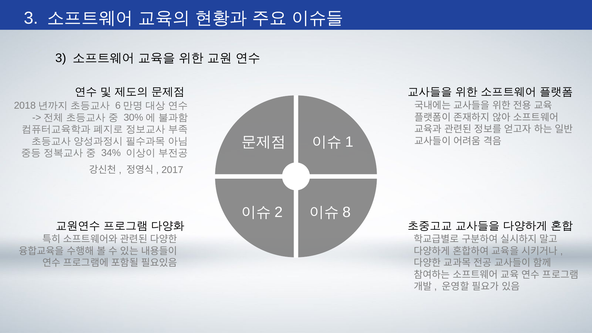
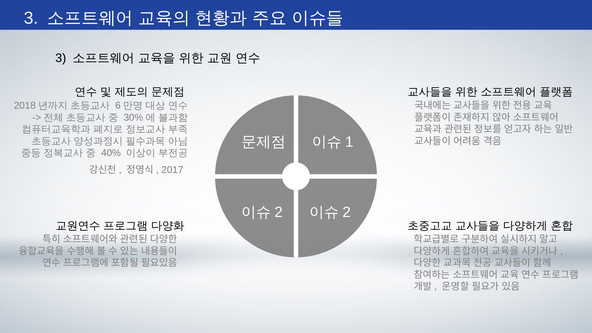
34%: 34% -> 40%
8 at (347, 212): 8 -> 2
